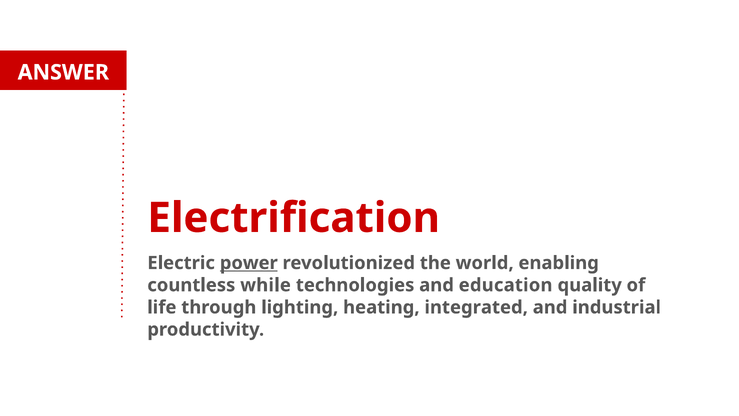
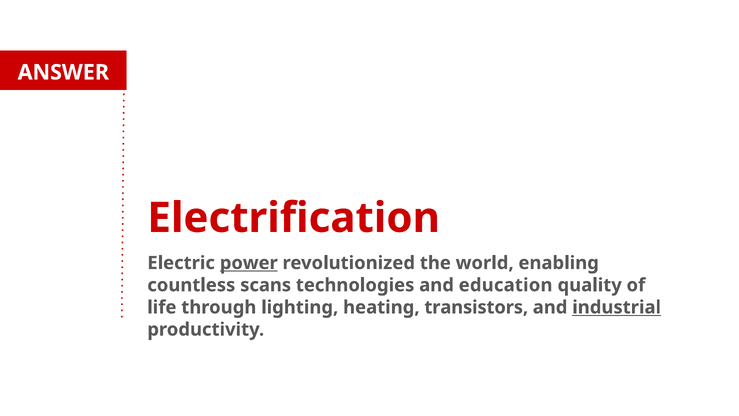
while: while -> scans
integrated: integrated -> transistors
industrial underline: none -> present
